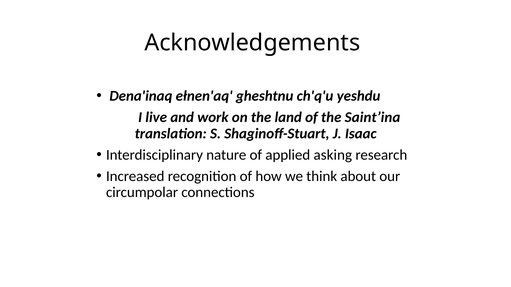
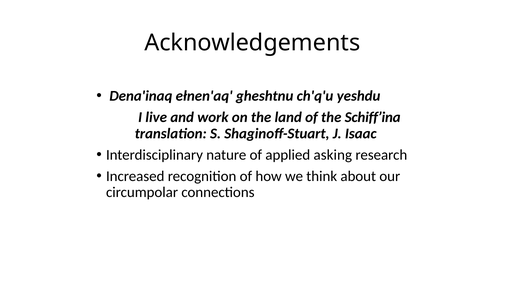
Saint’ina: Saint’ina -> Schiff’ina
